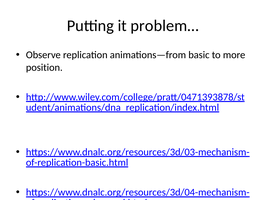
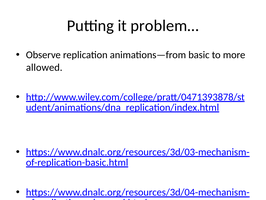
position: position -> allowed
